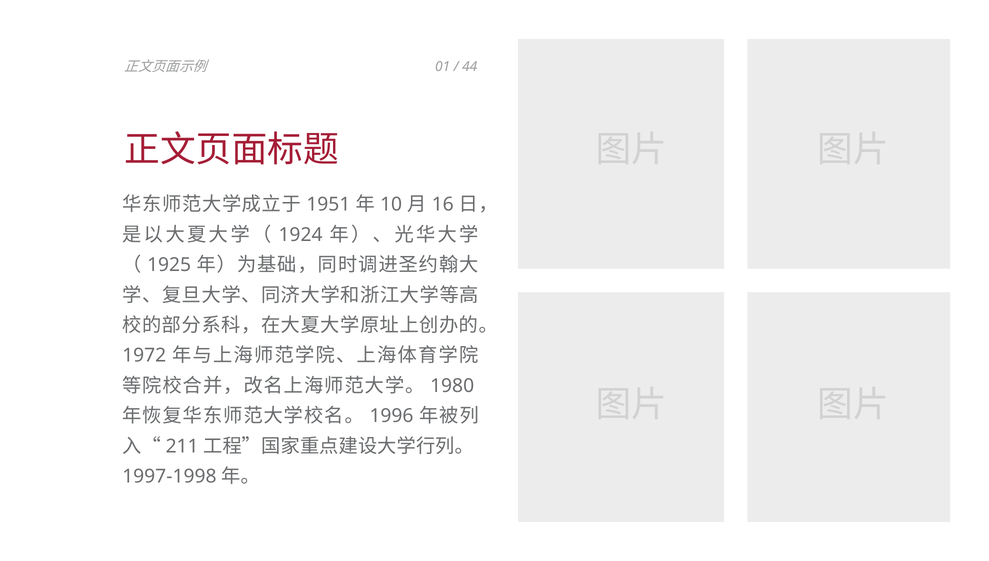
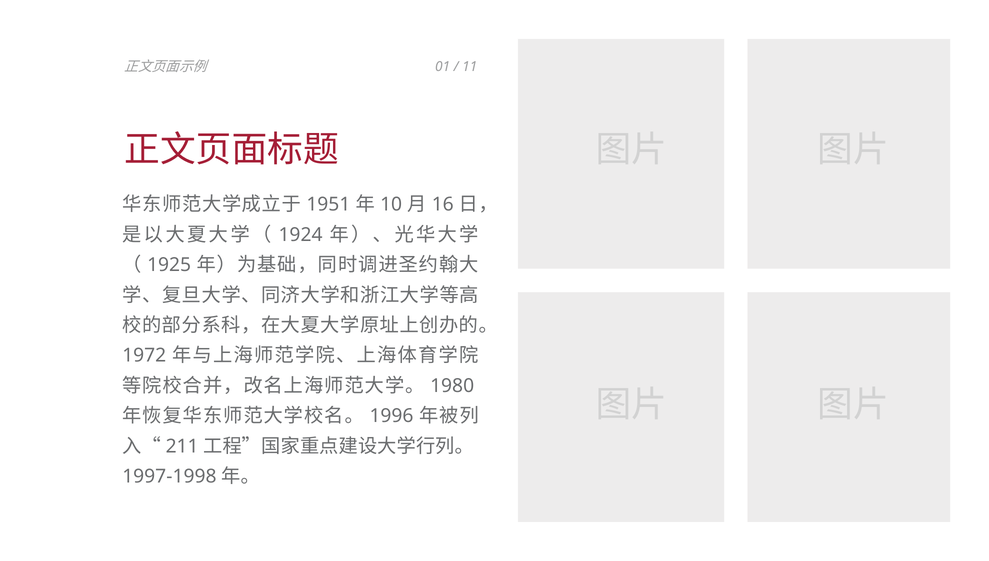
44: 44 -> 11
